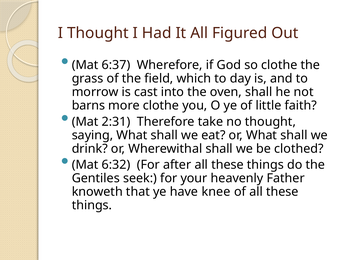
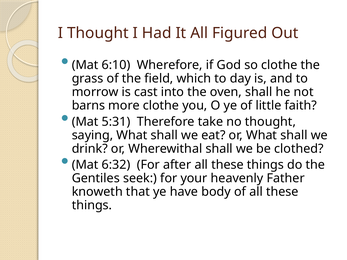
6:37: 6:37 -> 6:10
2:31: 2:31 -> 5:31
knee: knee -> body
